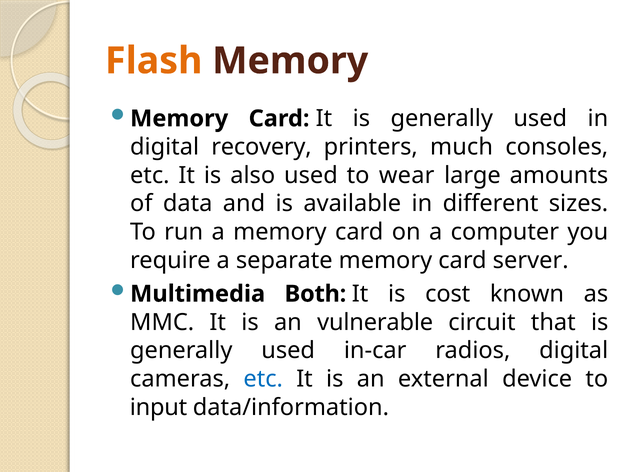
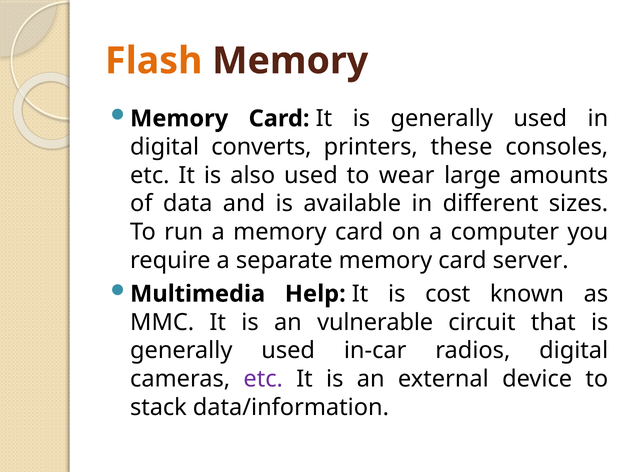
recovery: recovery -> converts
much: much -> these
Both: Both -> Help
etc at (263, 379) colour: blue -> purple
input: input -> stack
